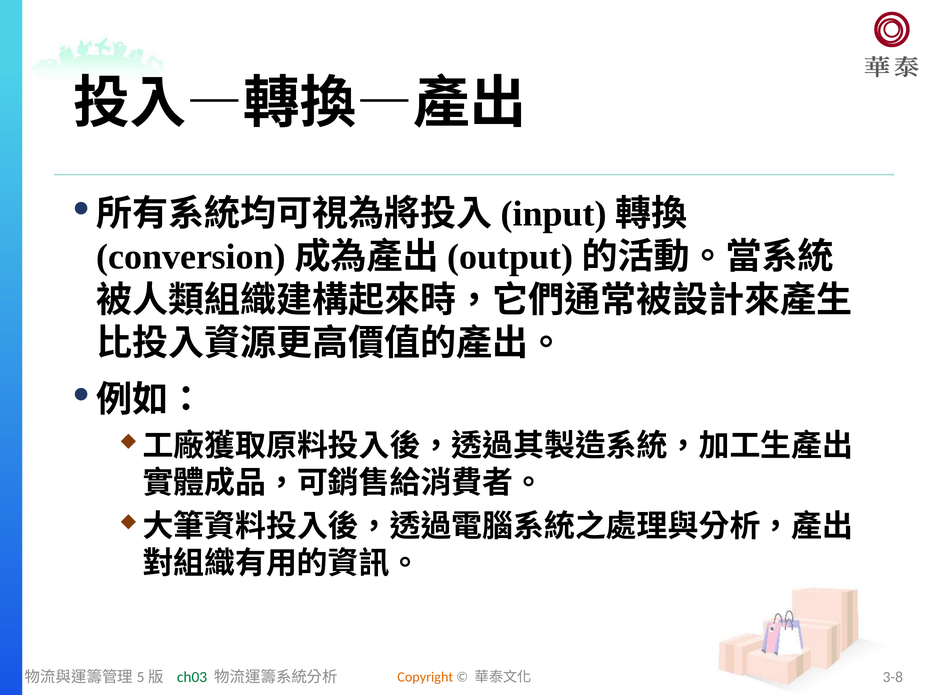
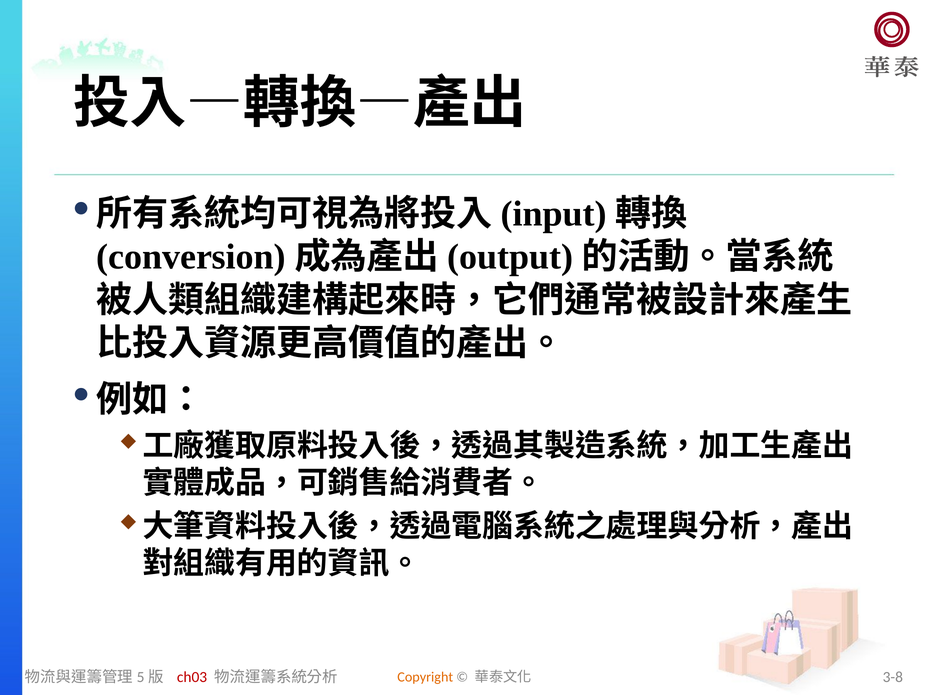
ch03 colour: green -> red
